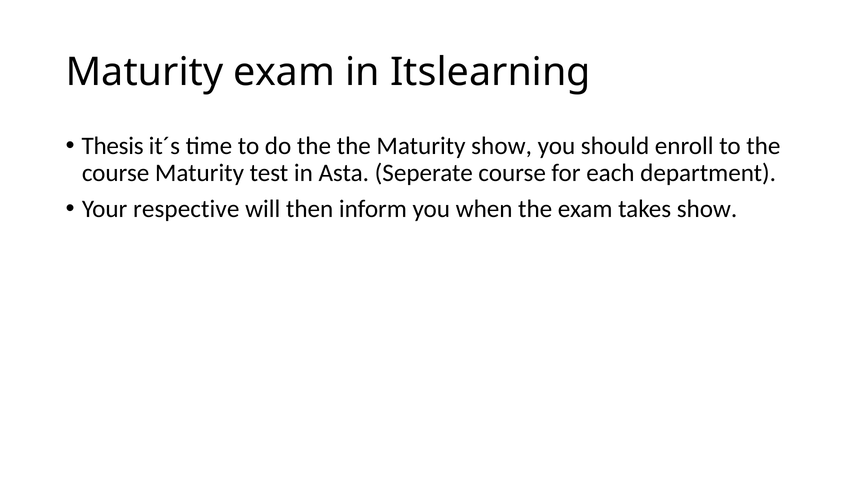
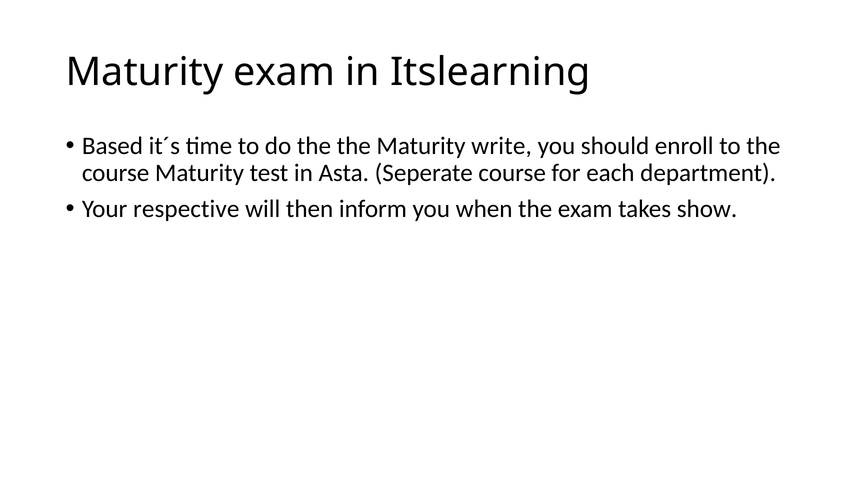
Thesis: Thesis -> Based
Maturity show: show -> write
